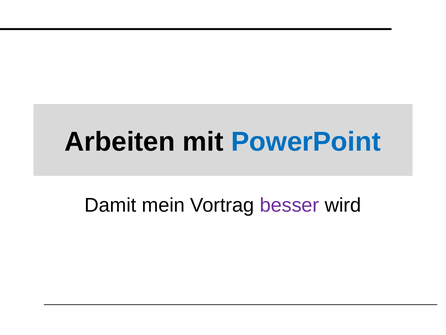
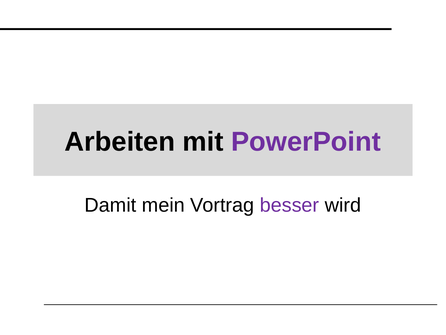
PowerPoint colour: blue -> purple
